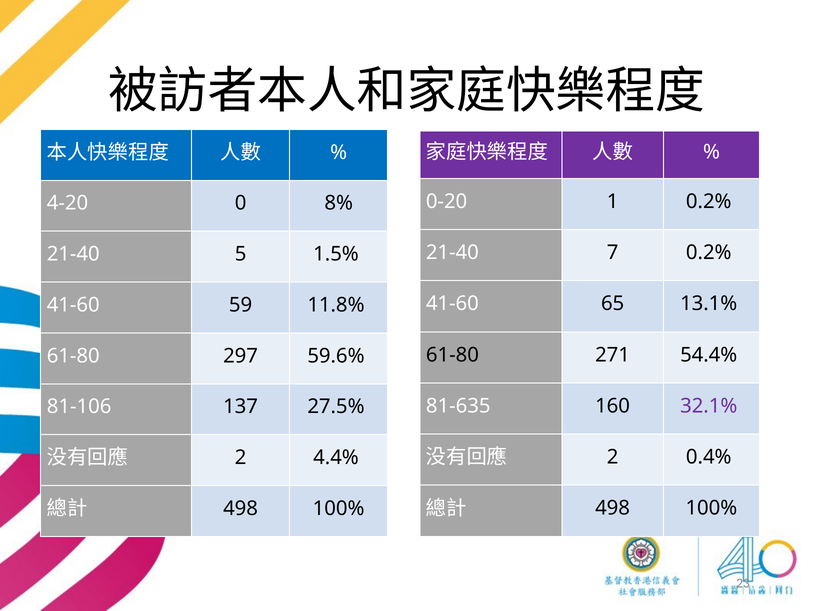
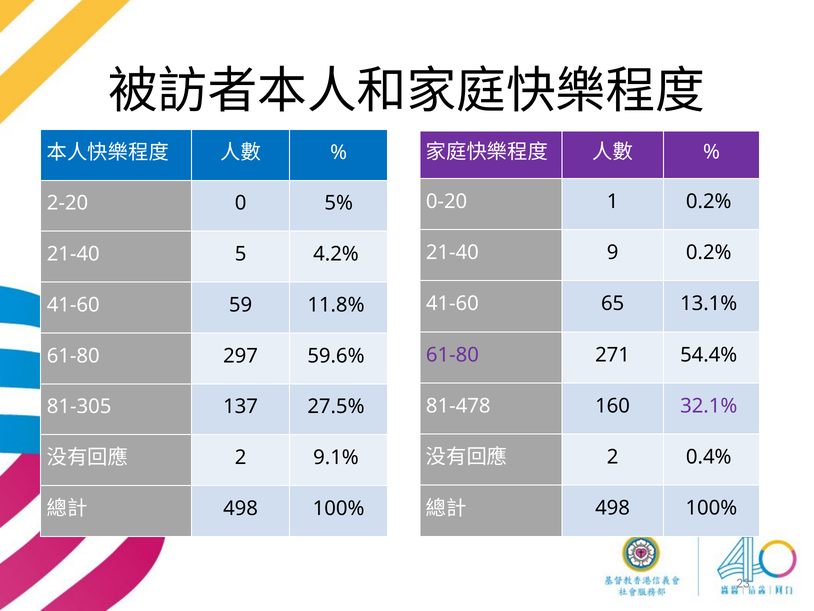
4-20: 4-20 -> 2-20
8%: 8% -> 5%
7: 7 -> 9
1.5%: 1.5% -> 4.2%
61-80 at (452, 355) colour: black -> purple
81-635: 81-635 -> 81-478
81-106: 81-106 -> 81-305
4.4%: 4.4% -> 9.1%
